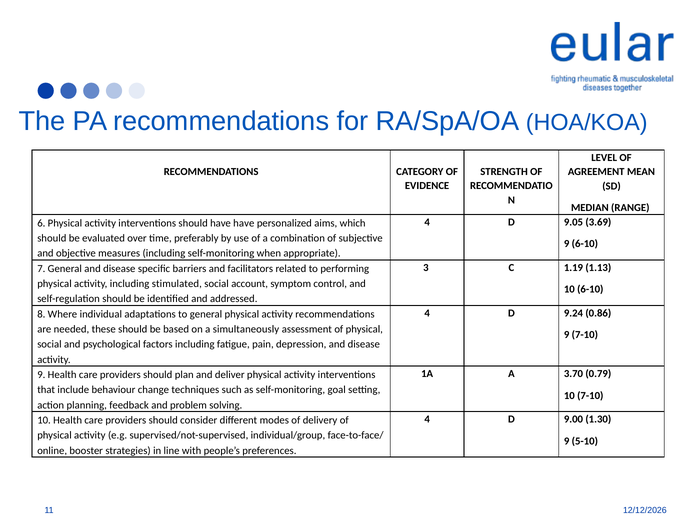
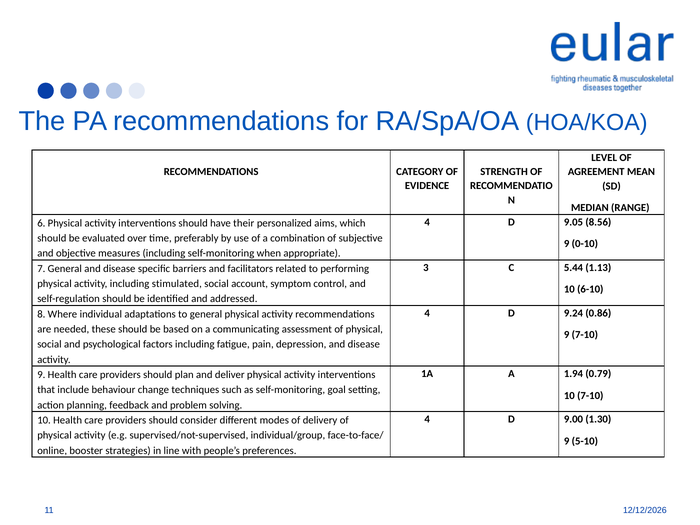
3.69: 3.69 -> 8.56
have have: have -> their
9 6-10: 6-10 -> 0-10
1.19: 1.19 -> 5.44
simultaneously: simultaneously -> communicating
3.70: 3.70 -> 1.94
